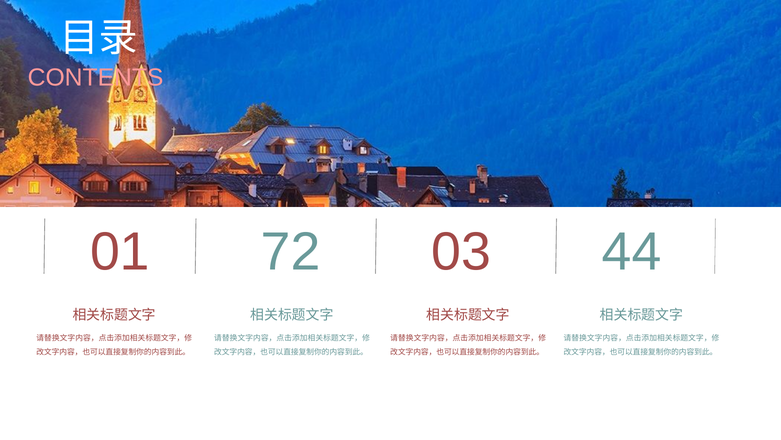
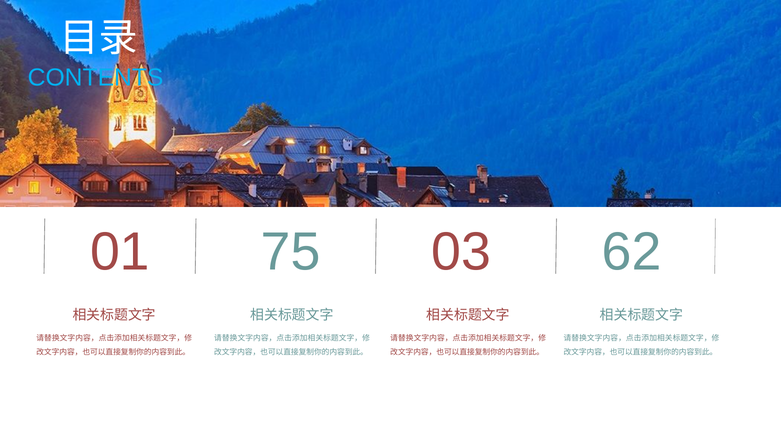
CONTENTS colour: pink -> light blue
72: 72 -> 75
44: 44 -> 62
